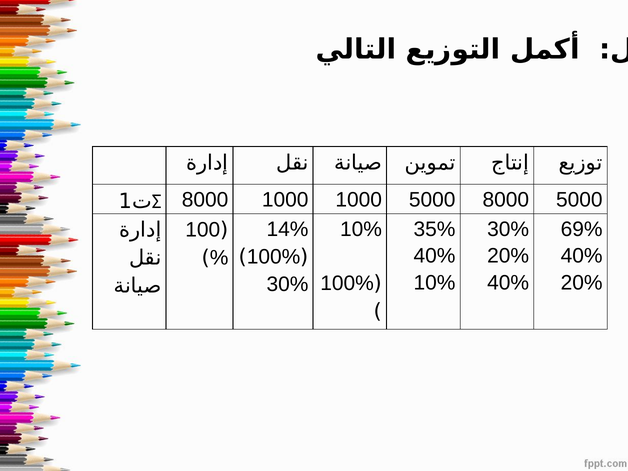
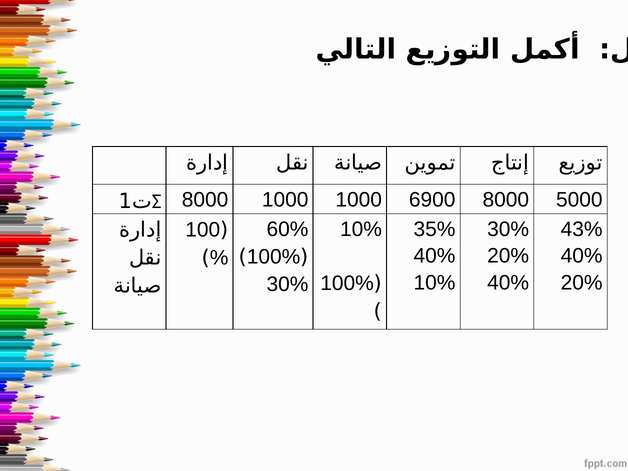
1000 5000: 5000 -> 6900
14%: 14% -> 60%
69%: 69% -> 43%
